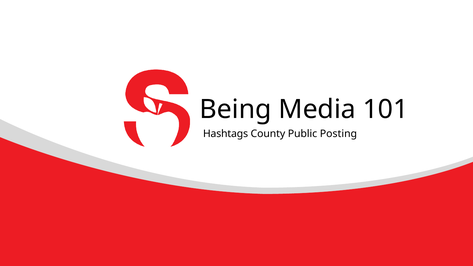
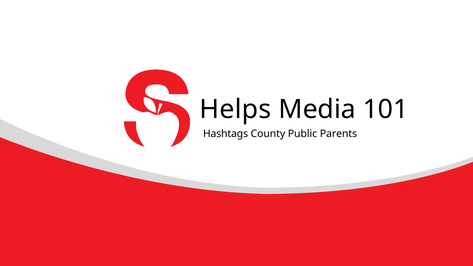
Being: Being -> Helps
Posting: Posting -> Parents
